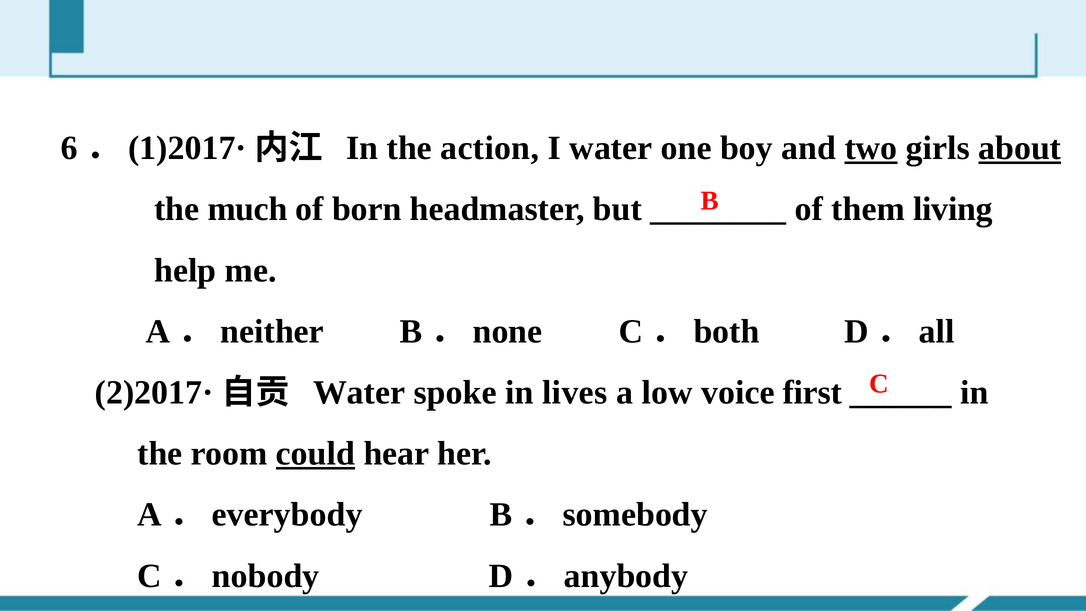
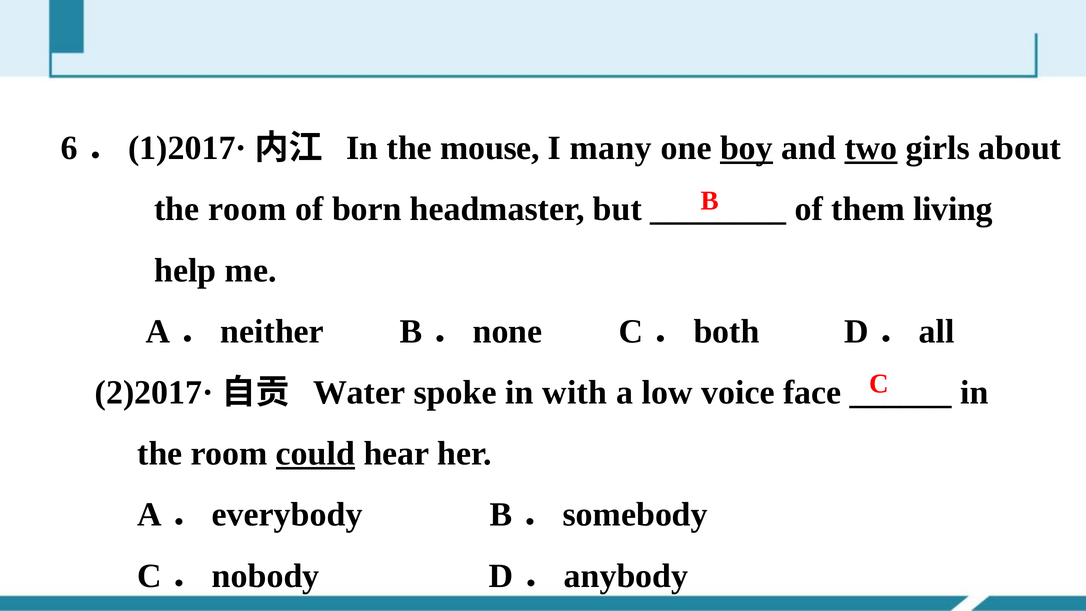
action: action -> mouse
I water: water -> many
boy underline: none -> present
about underline: present -> none
much at (248, 209): much -> room
lives: lives -> with
first: first -> face
